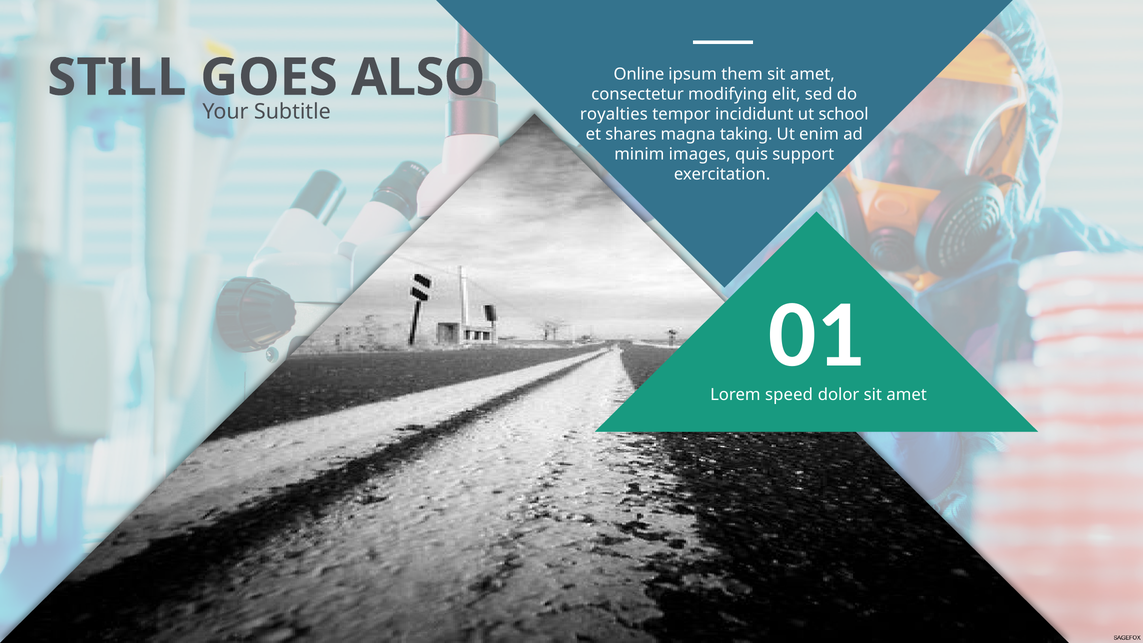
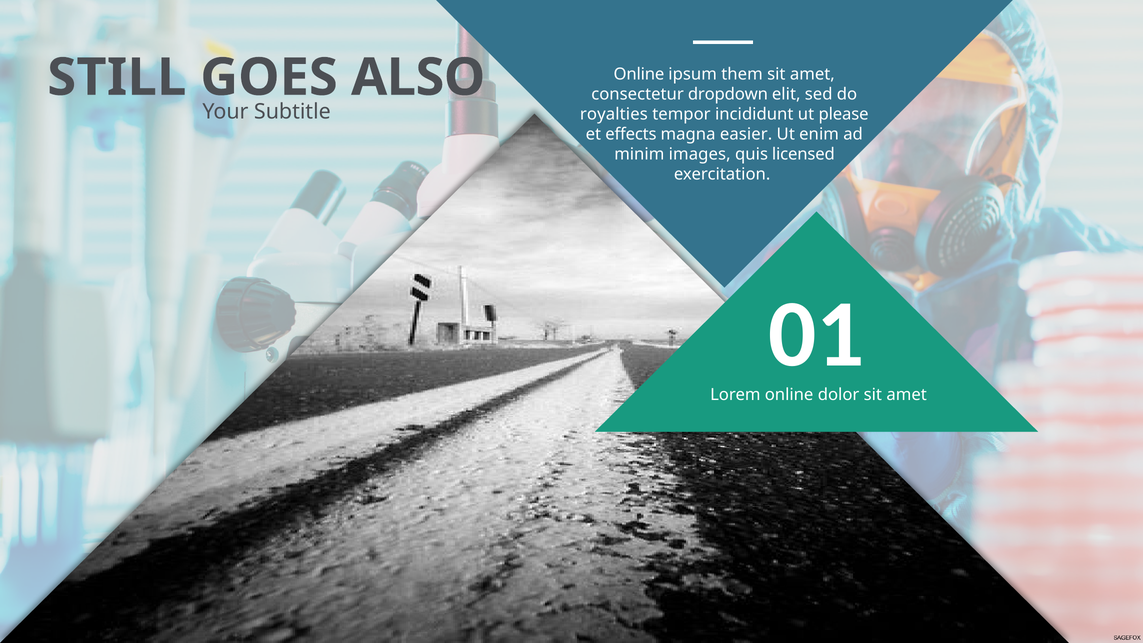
modifying: modifying -> dropdown
school: school -> please
shares: shares -> effects
taking: taking -> easier
support: support -> licensed
Lorem speed: speed -> online
